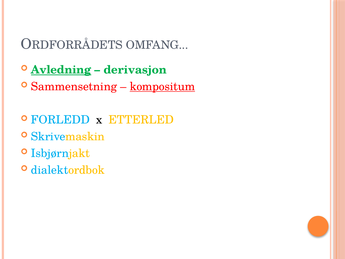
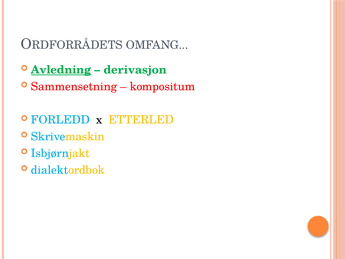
kompositum underline: present -> none
